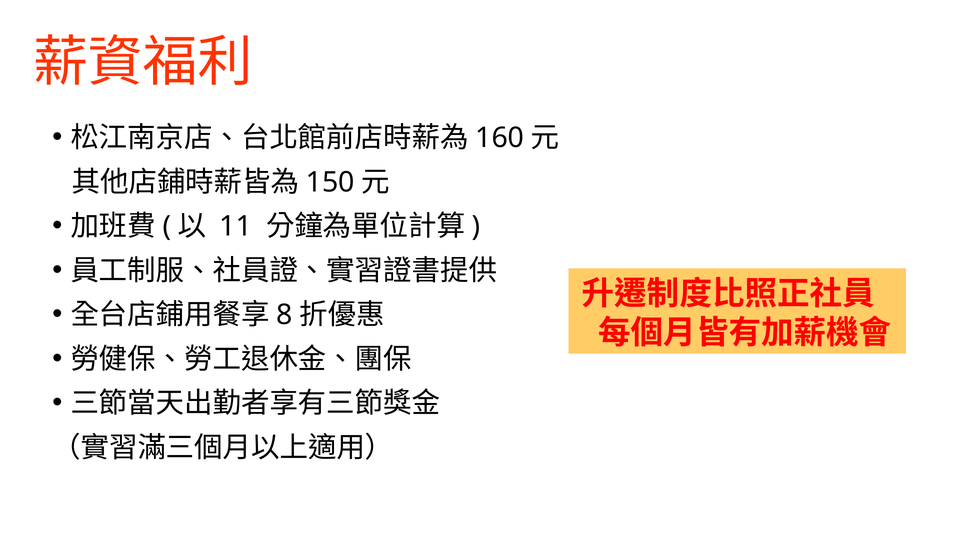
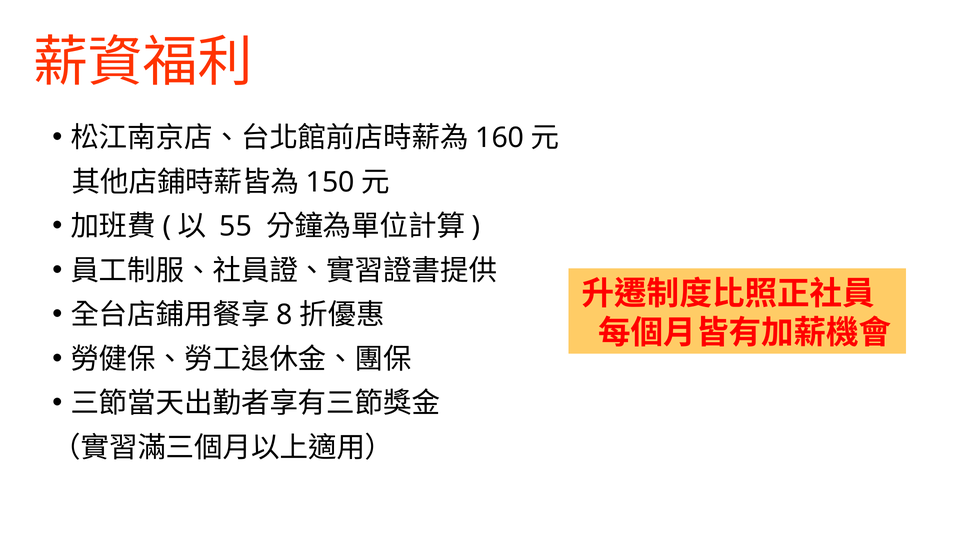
11: 11 -> 55
